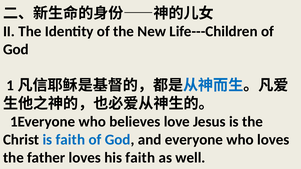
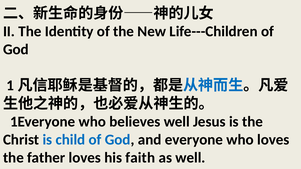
believes love: love -> well
is faith: faith -> child
